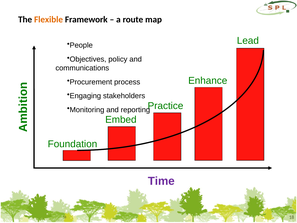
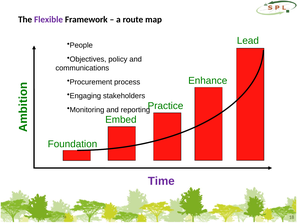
Flexible colour: orange -> purple
